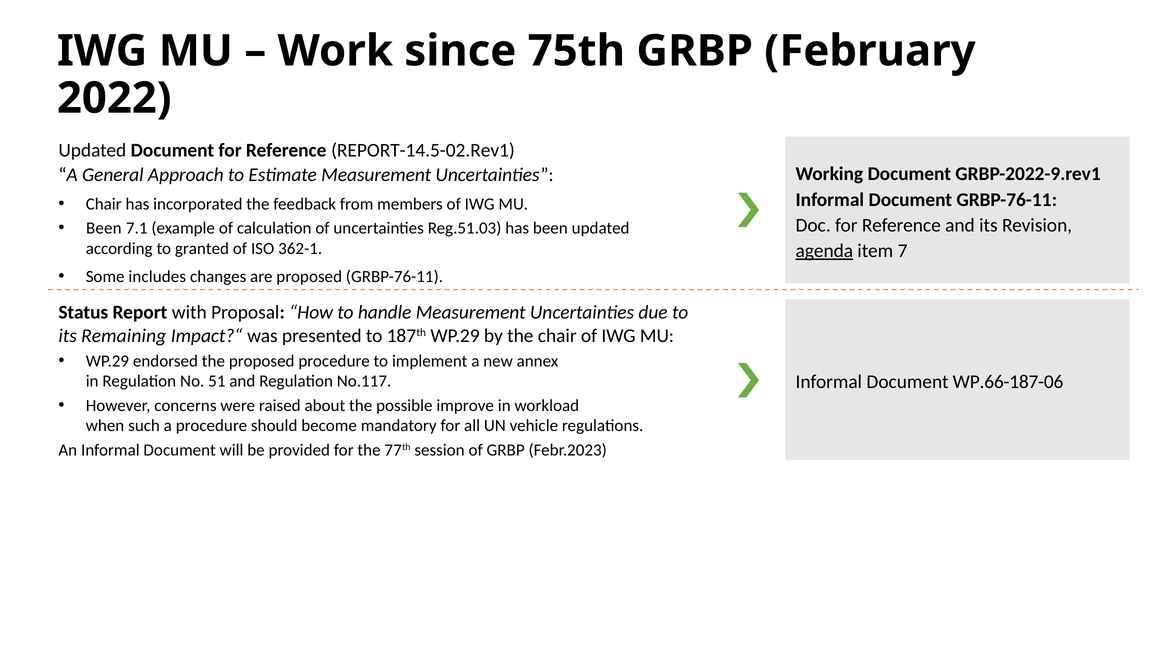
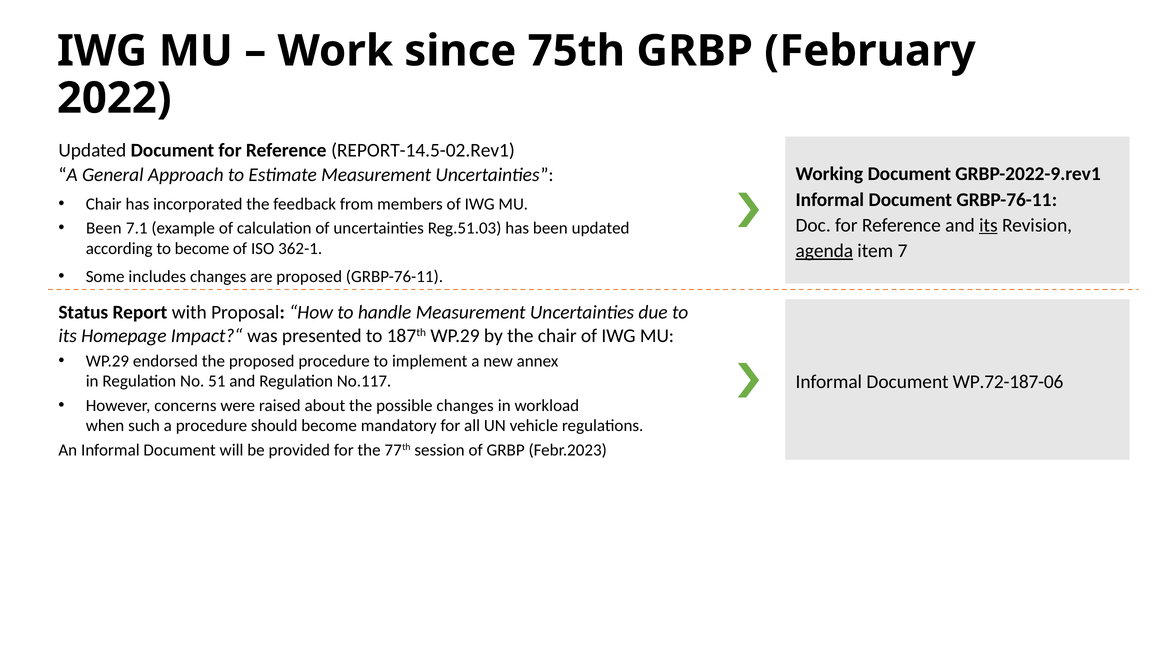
its at (988, 225) underline: none -> present
to granted: granted -> become
Remaining: Remaining -> Homepage
WP.66-187-06: WP.66-187-06 -> WP.72-187-06
possible improve: improve -> changes
